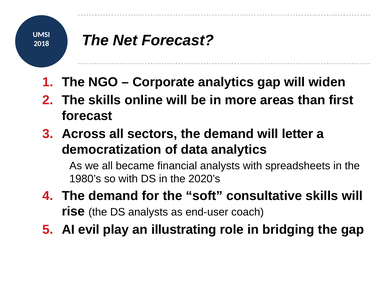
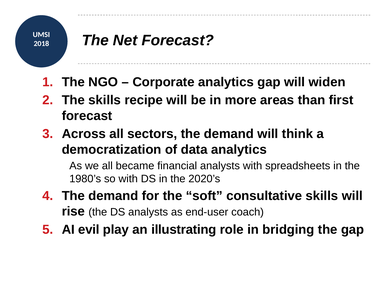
online: online -> recipe
letter: letter -> think
